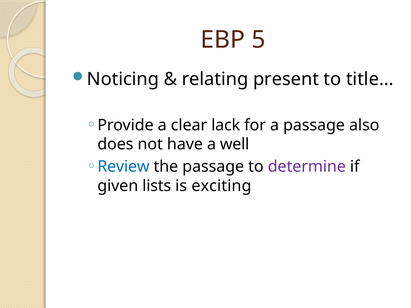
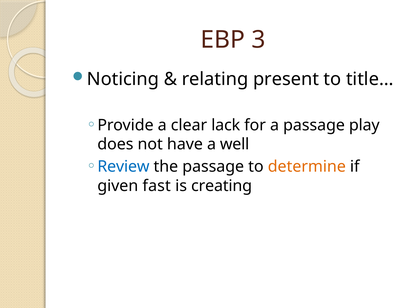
5: 5 -> 3
also: also -> play
determine colour: purple -> orange
lists: lists -> fast
exciting: exciting -> creating
